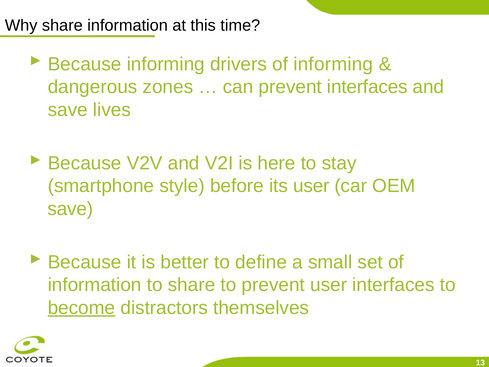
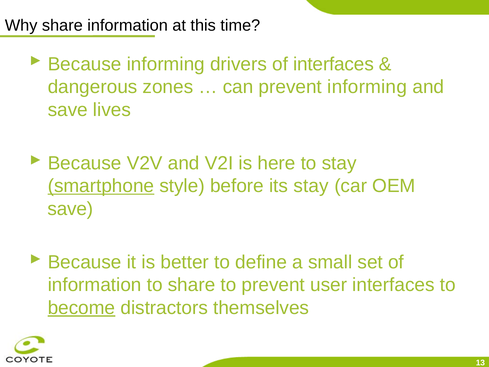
of informing: informing -> interfaces
prevent interfaces: interfaces -> informing
smartphone underline: none -> present
its user: user -> stay
